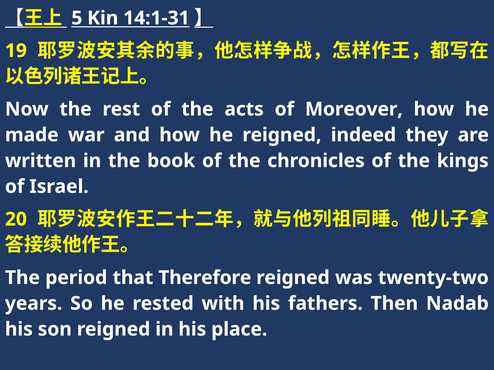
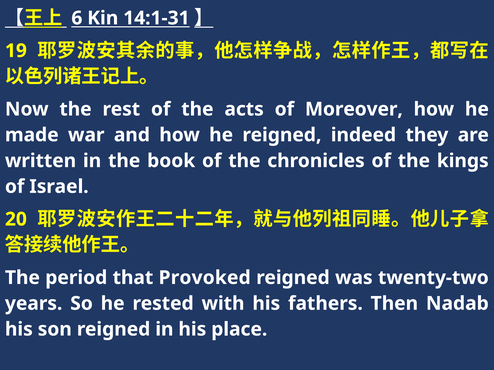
5: 5 -> 6
Therefore: Therefore -> Provoked
